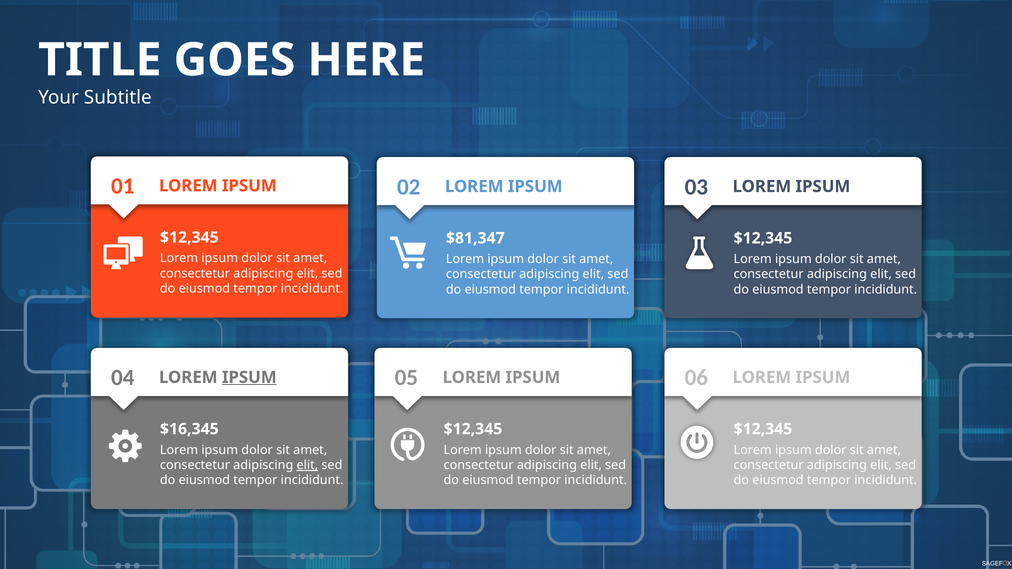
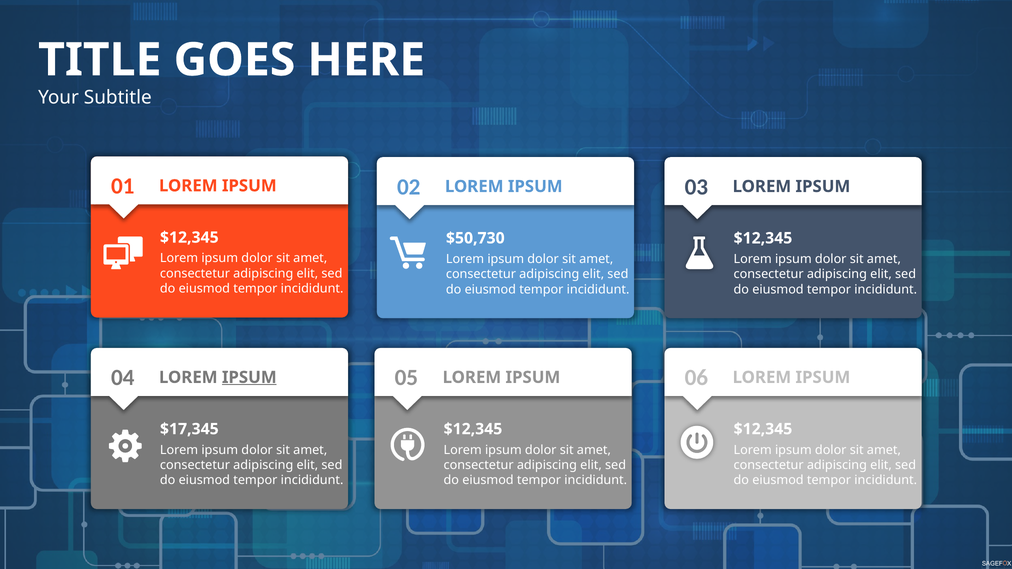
$81,347: $81,347 -> $50,730
$16,345: $16,345 -> $17,345
elit at (307, 465) underline: present -> none
